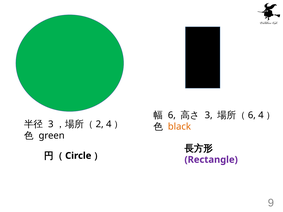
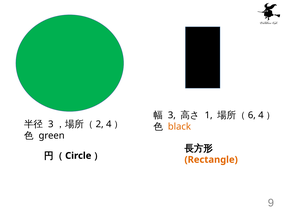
6 at (172, 115): 6 -> 3
3 at (209, 115): 3 -> 1
Rectangle colour: purple -> orange
